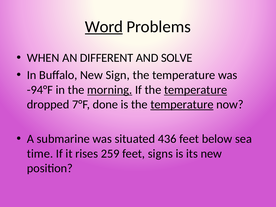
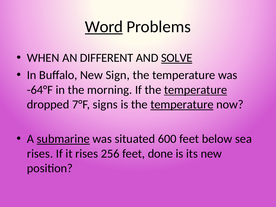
SOLVE underline: none -> present
-94°F: -94°F -> -64°F
morning underline: present -> none
done: done -> signs
submarine underline: none -> present
436: 436 -> 600
time at (40, 154): time -> rises
259: 259 -> 256
signs: signs -> done
